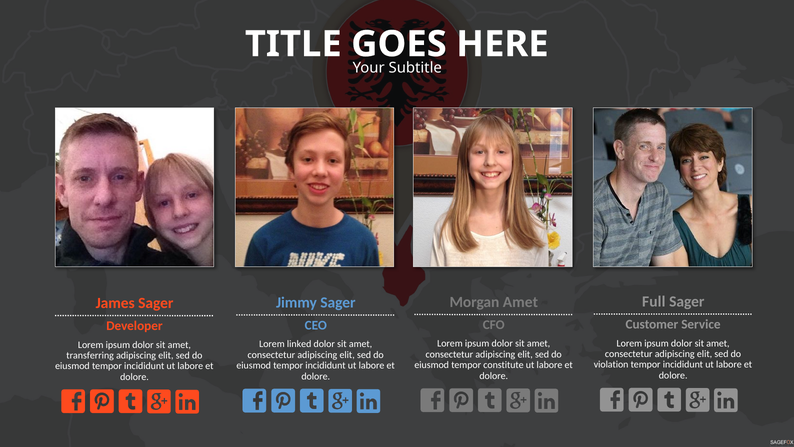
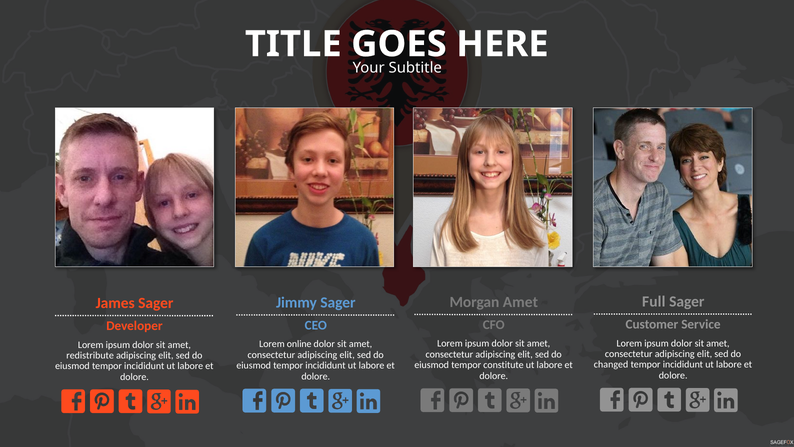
linked: linked -> online
transferring: transferring -> redistribute
violation: violation -> changed
